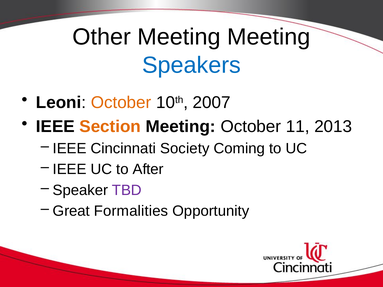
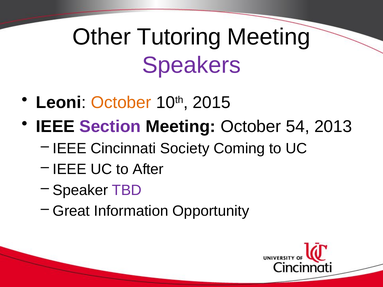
Other Meeting: Meeting -> Tutoring
Speakers colour: blue -> purple
2007: 2007 -> 2015
Section colour: orange -> purple
11: 11 -> 54
Formalities: Formalities -> Information
